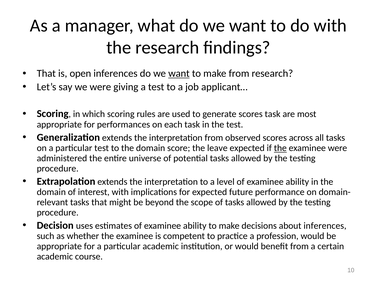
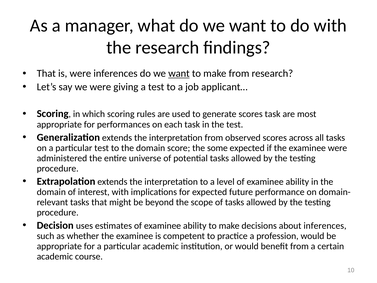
is open: open -> were
leave: leave -> some
the at (280, 148) underline: present -> none
